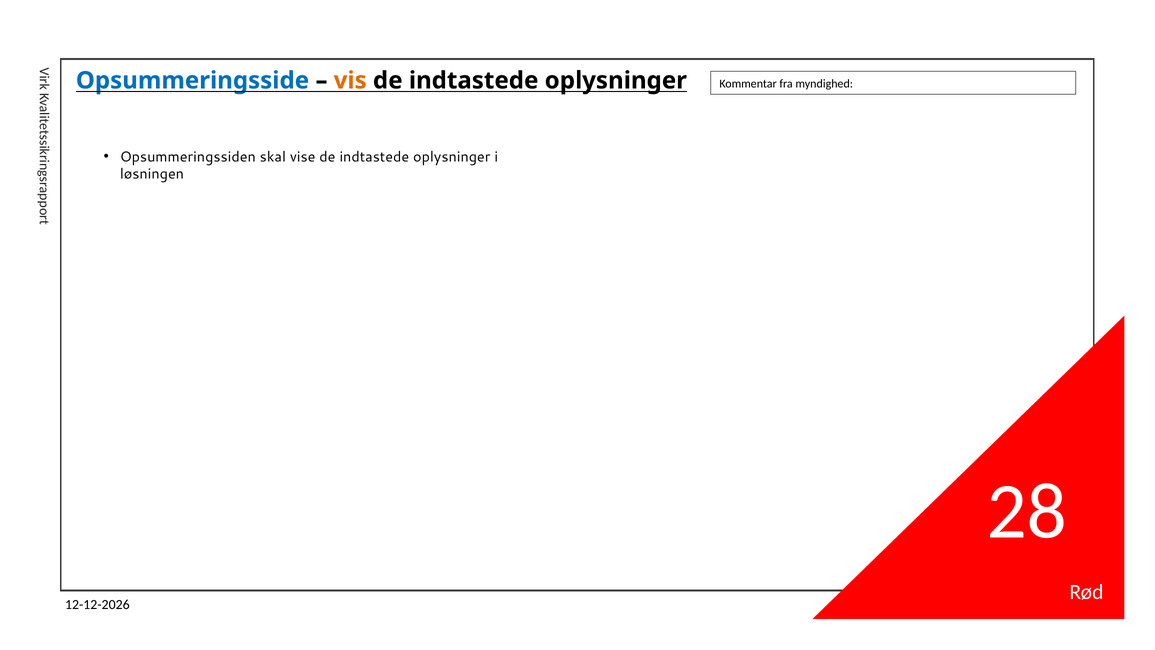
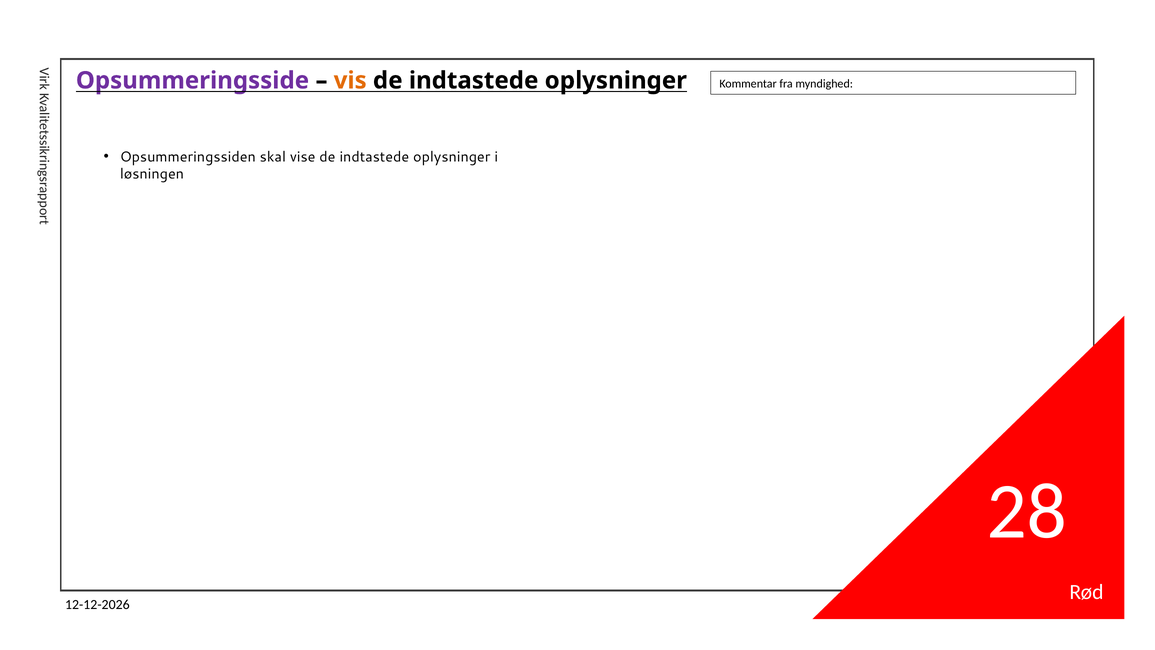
Opsummeringsside colour: blue -> purple
